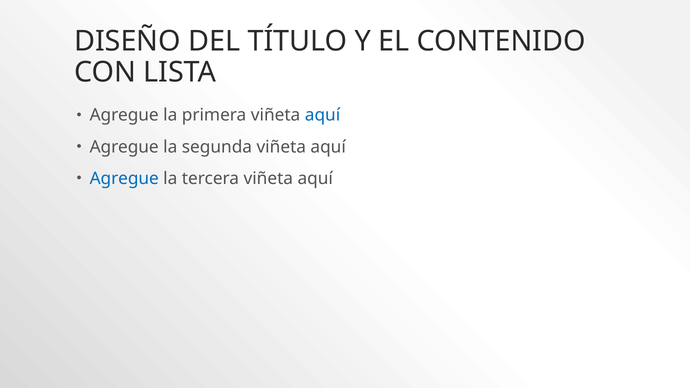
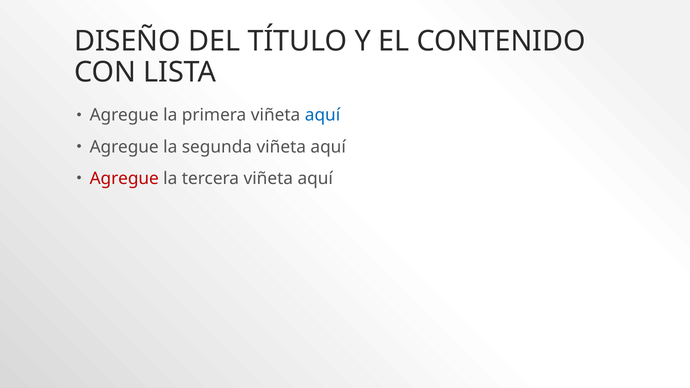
Agregue at (124, 178) colour: blue -> red
